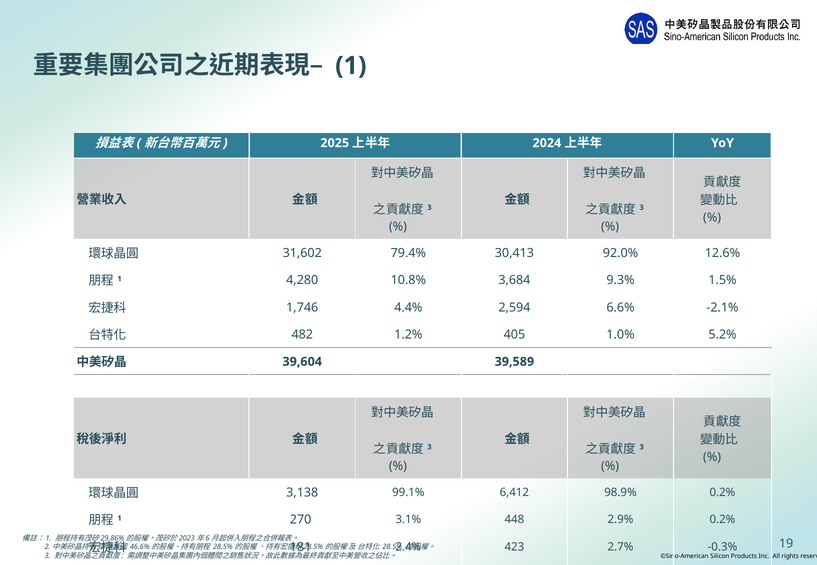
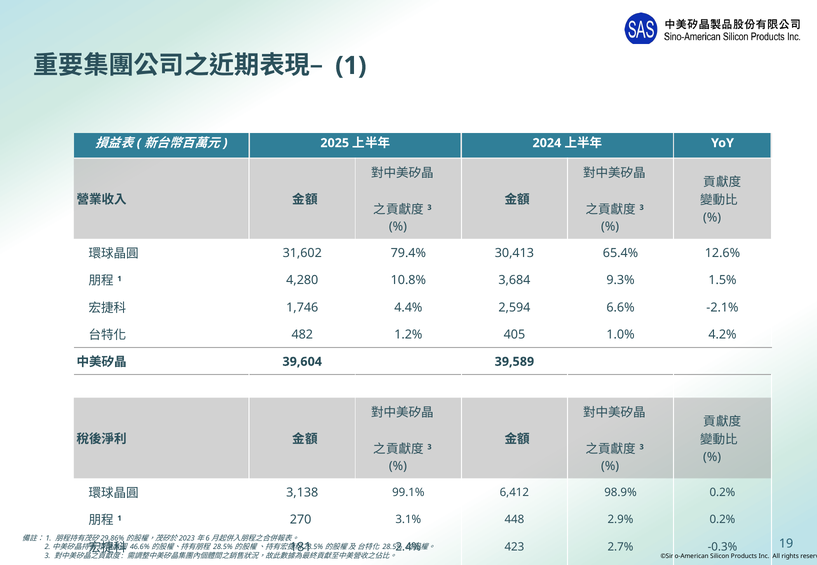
92.0%: 92.0% -> 65.4%
5.2%: 5.2% -> 4.2%
